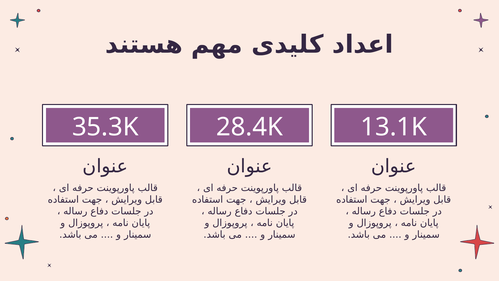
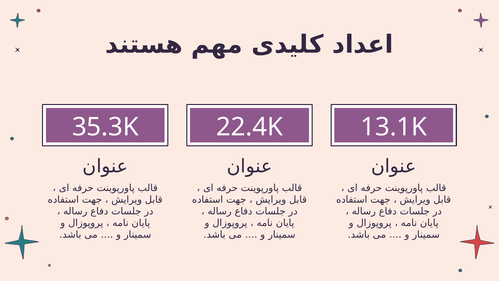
28.4K: 28.4K -> 22.4K
